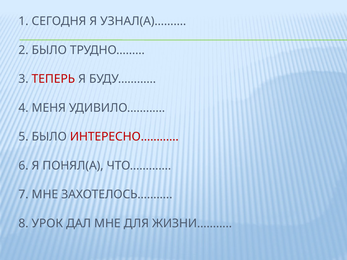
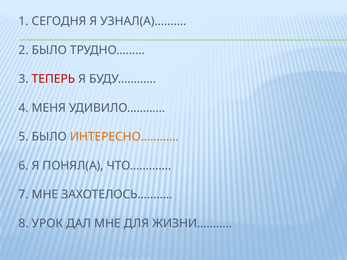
ИНТЕРЕСНО………… colour: red -> orange
